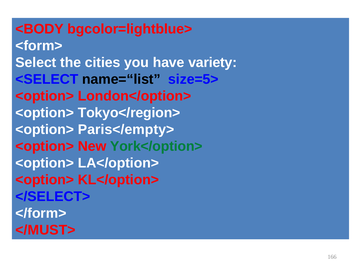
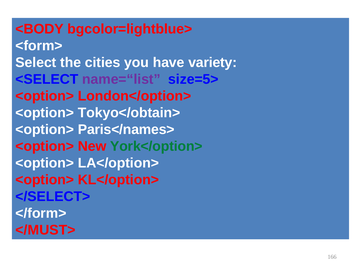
name=“list colour: black -> purple
Tokyo</region>: Tokyo</region> -> Tokyo</obtain>
Paris</empty>: Paris</empty> -> Paris</names>
